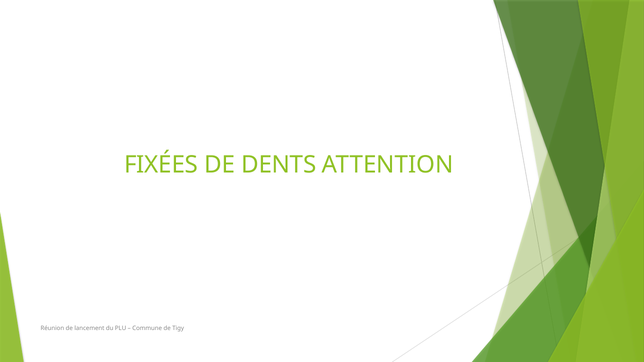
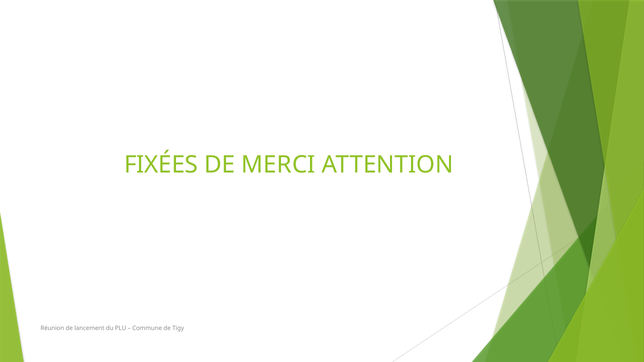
DENTS: DENTS -> MERCI
